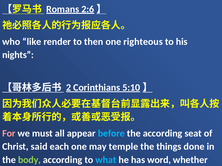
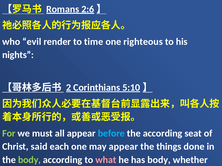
like: like -> evil
then: then -> time
For colour: pink -> light green
may temple: temple -> appear
what colour: light blue -> pink
has word: word -> body
